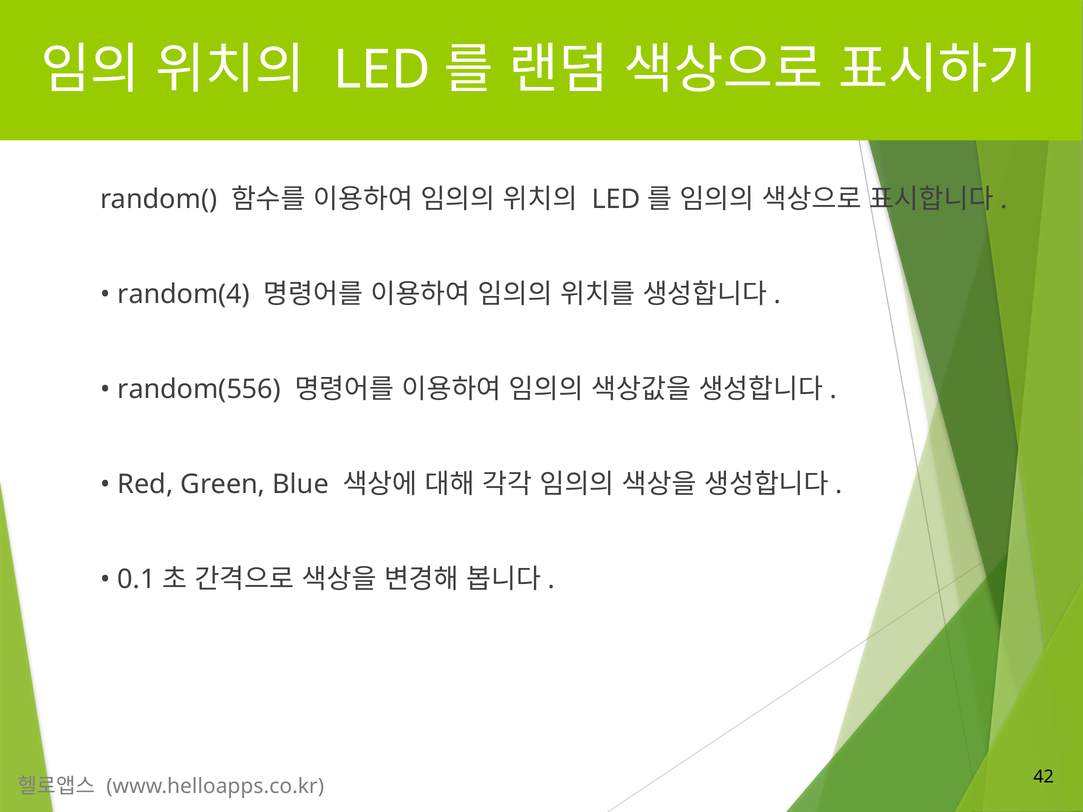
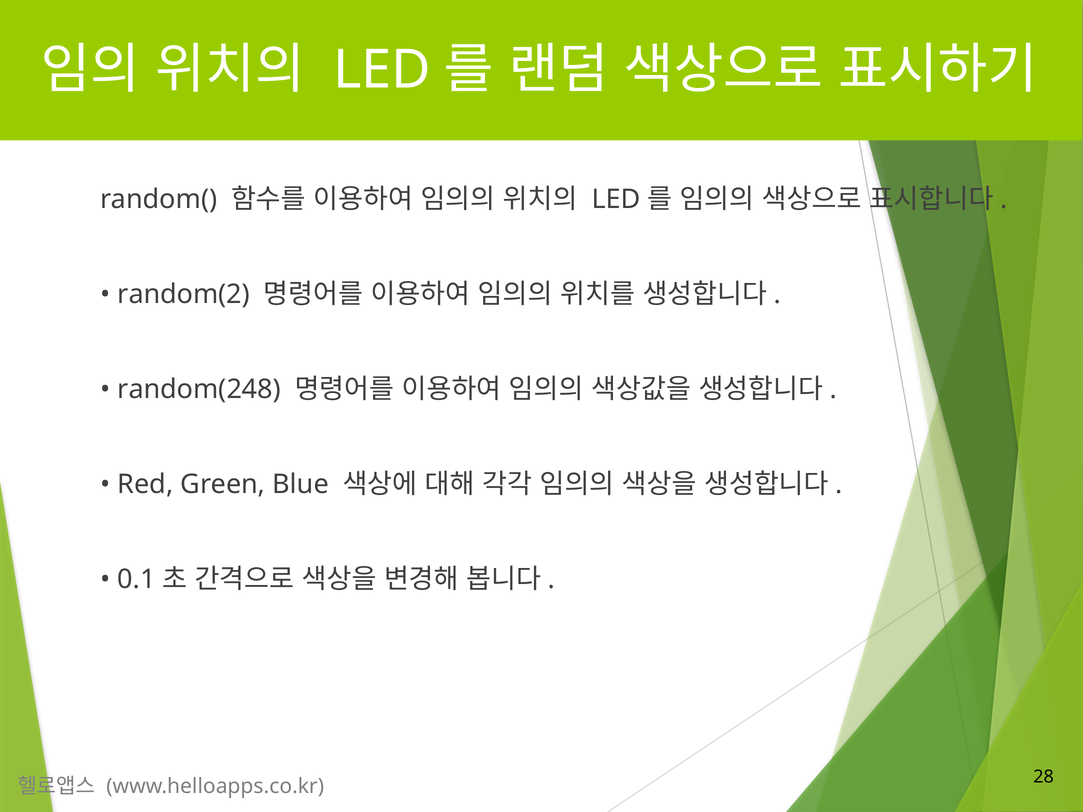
random(4: random(4 -> random(2
random(556: random(556 -> random(248
42: 42 -> 28
